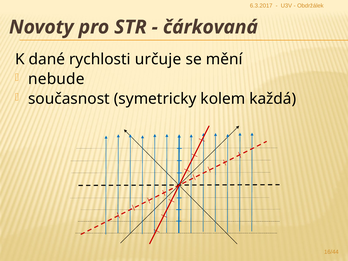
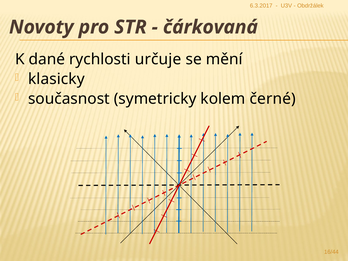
nebude: nebude -> klasicky
každá: každá -> černé
